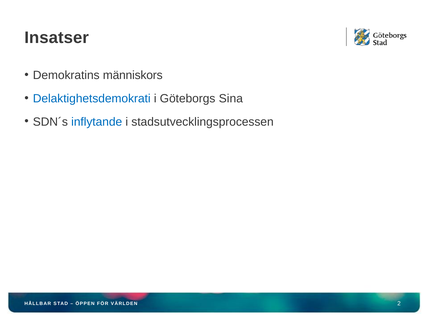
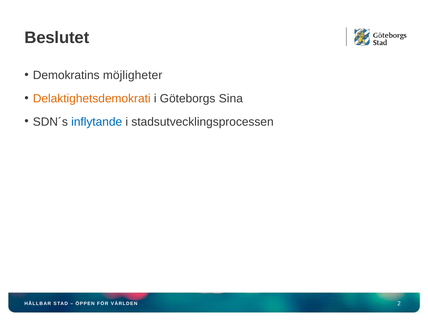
Insatser: Insatser -> Beslutet
människors: människors -> möjligheter
Delaktighetsdemokrati colour: blue -> orange
